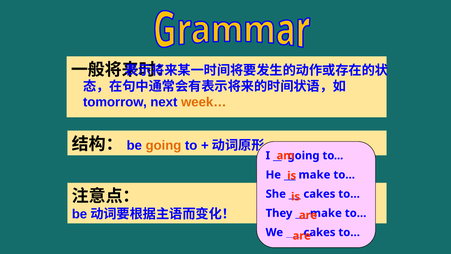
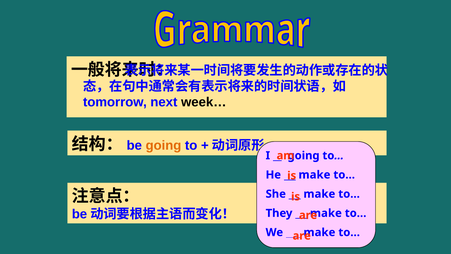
week… colour: orange -> black
She cakes: cakes -> make
We cakes: cakes -> make
